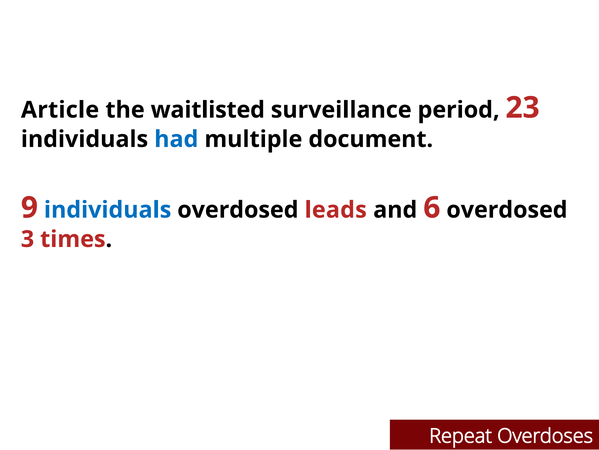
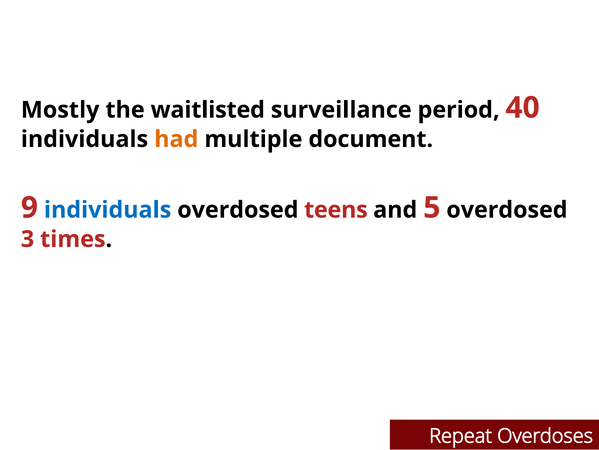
Article: Article -> Mostly
23: 23 -> 40
had colour: blue -> orange
leads: leads -> teens
6: 6 -> 5
